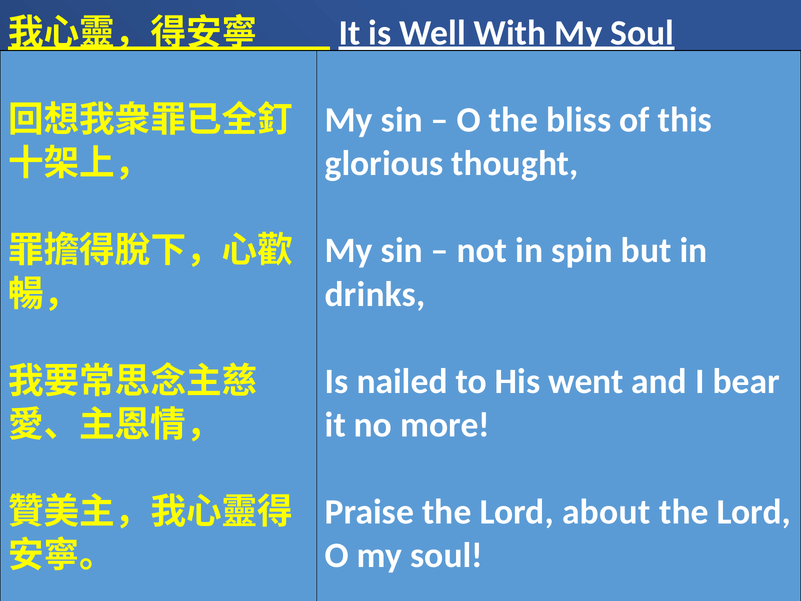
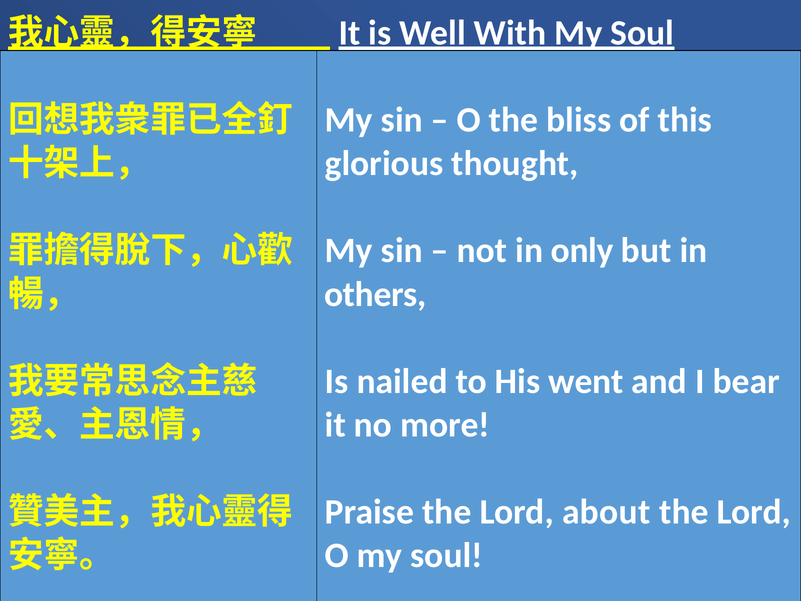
spin: spin -> only
drinks: drinks -> others
